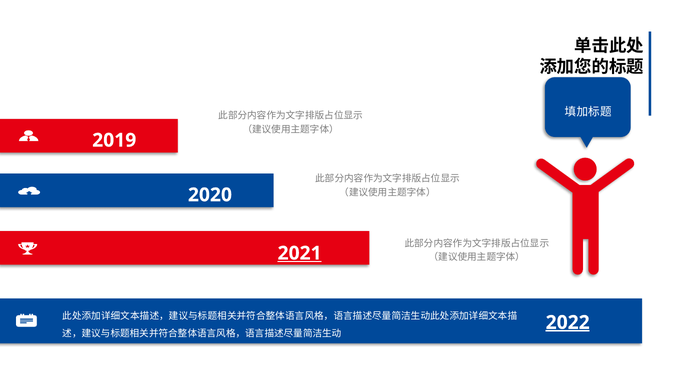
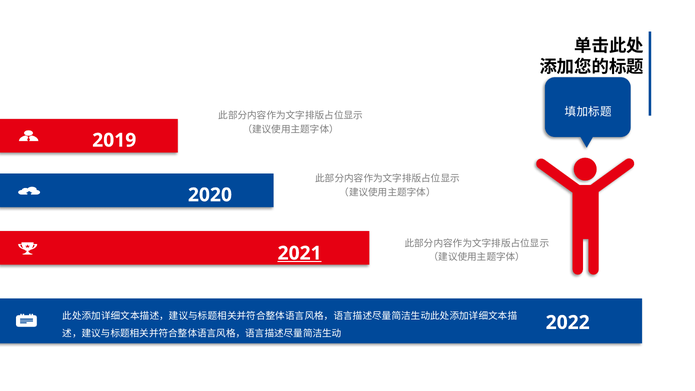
2022 underline: present -> none
